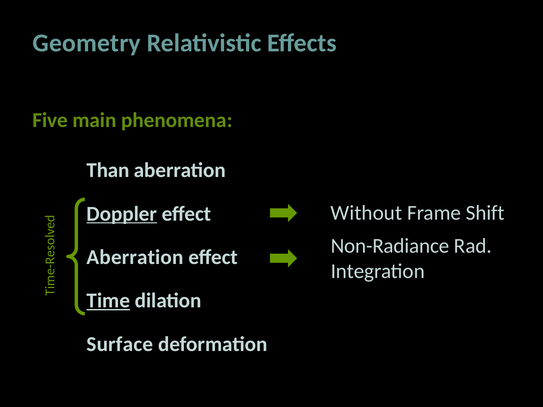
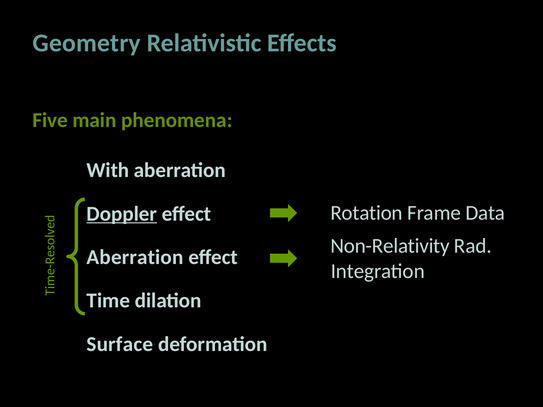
Than: Than -> With
Without: Without -> Rotation
Shift: Shift -> Data
Non-Radiance: Non-Radiance -> Non-Relativity
Time underline: present -> none
